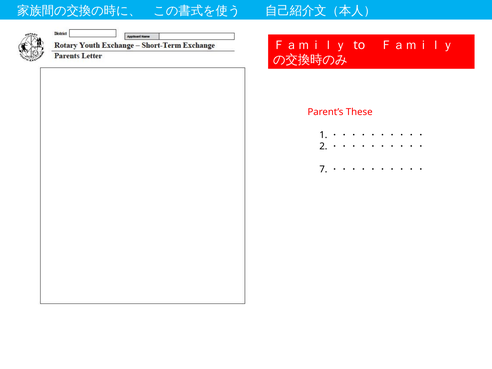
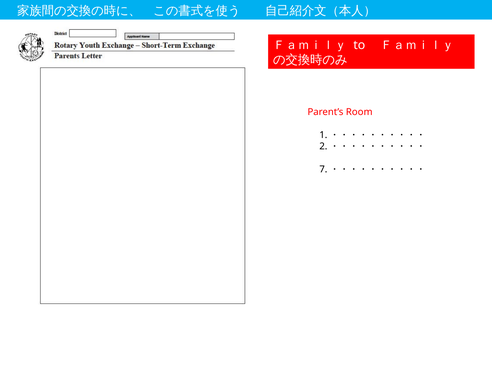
These: These -> Room
